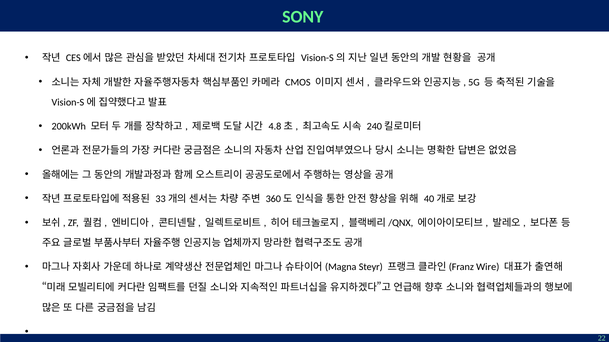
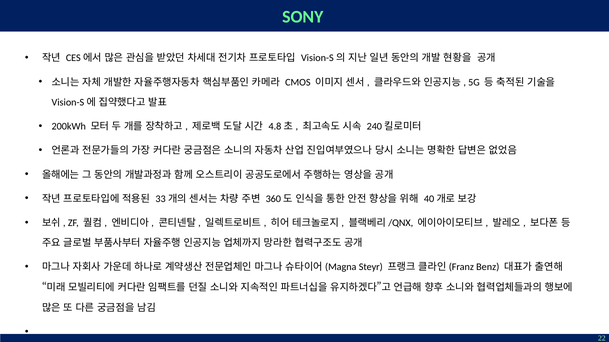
Wire: Wire -> Benz
